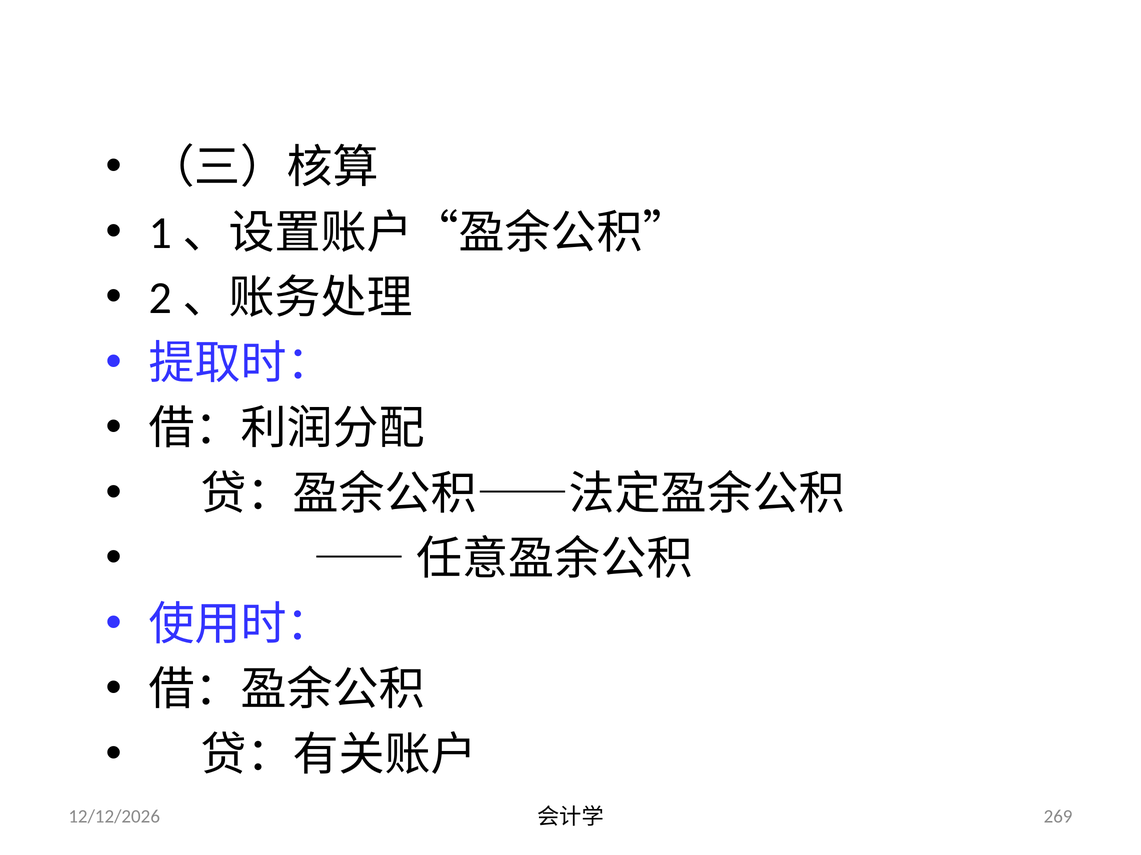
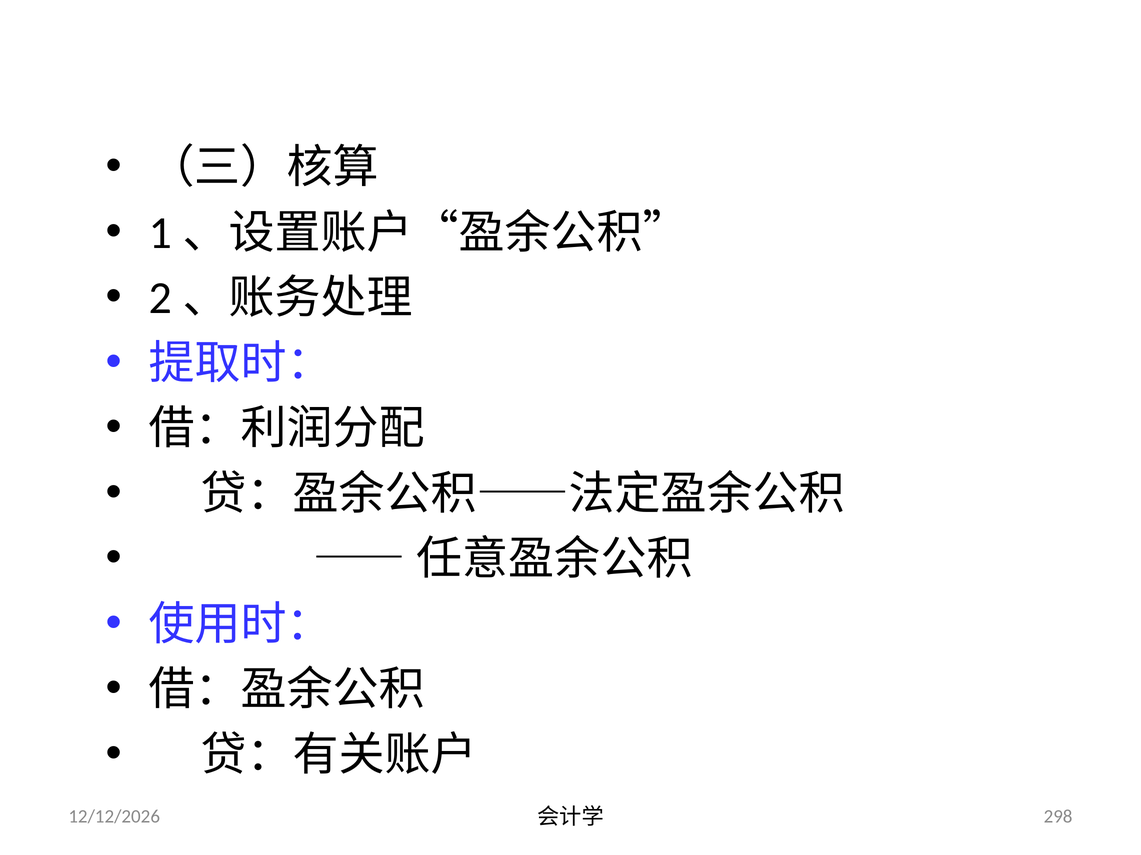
269: 269 -> 298
